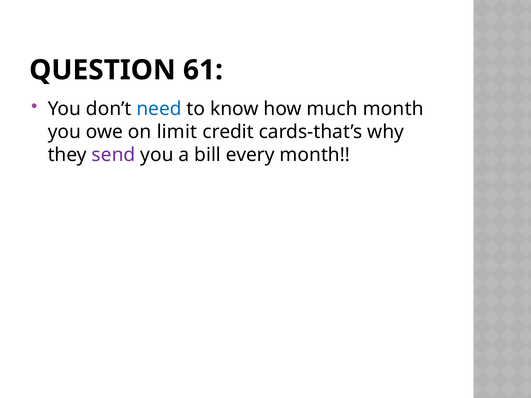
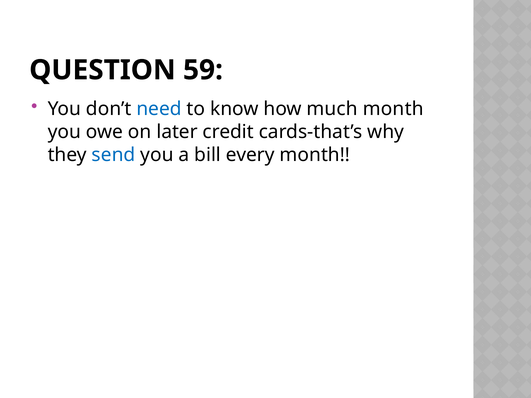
61: 61 -> 59
limit: limit -> later
send colour: purple -> blue
